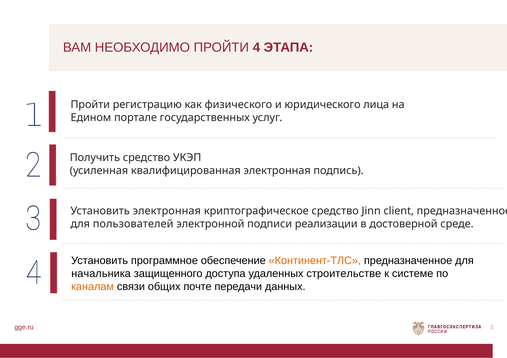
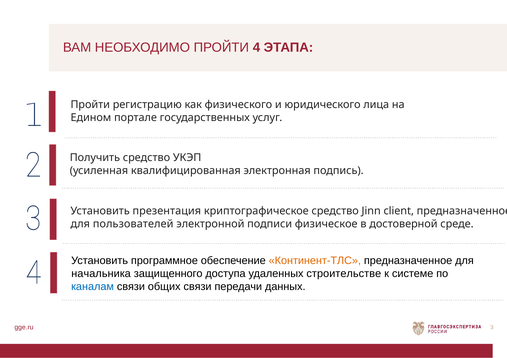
Установить электронная: электронная -> презентация
реализации: реализации -> физическое
каналам colour: orange -> blue
общих почте: почте -> связи
